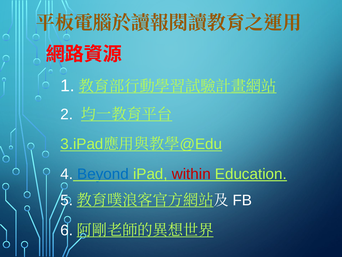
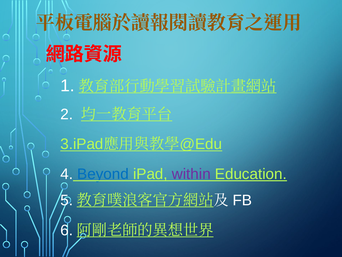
within colour: red -> purple
